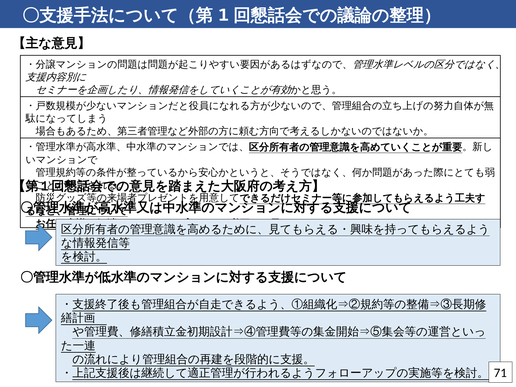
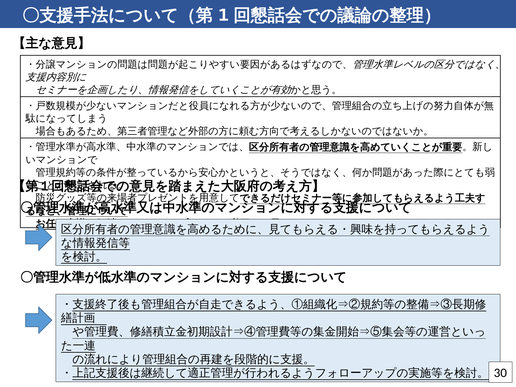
71: 71 -> 30
